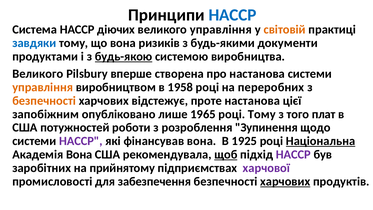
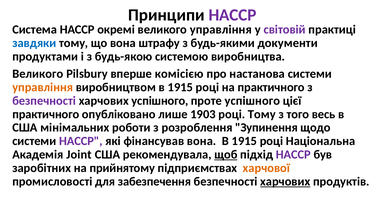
НАССР at (232, 15) colour: blue -> purple
діючих: діючих -> окремі
світовій colour: orange -> purple
ризиків: ризиків -> штрафу
будь-якою underline: present -> none
створена: створена -> комісією
виробництвом в 1958: 1958 -> 1915
на переробних: переробних -> практичного
безпечності at (44, 101) colour: orange -> purple
харчових відстежує: відстежує -> успішного
проте настанова: настанова -> успішного
запобіжним at (46, 114): запобіжним -> практичного
1965: 1965 -> 1903
плат: плат -> весь
потужностей: потужностей -> мінімальних
1925 at (244, 141): 1925 -> 1915
Національна underline: present -> none
Академія Вона: Вона -> Joint
харчової colour: purple -> orange
